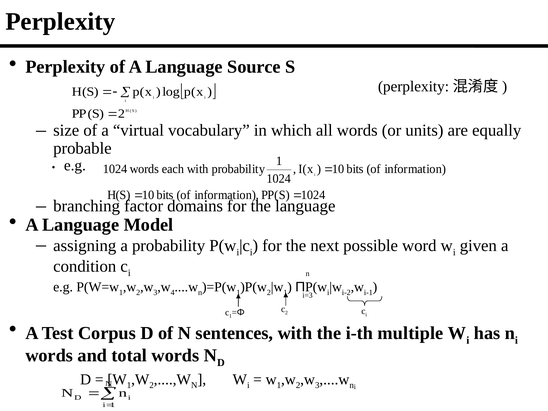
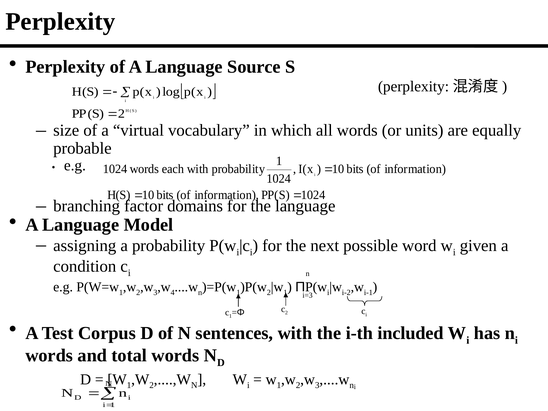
multiple: multiple -> included
